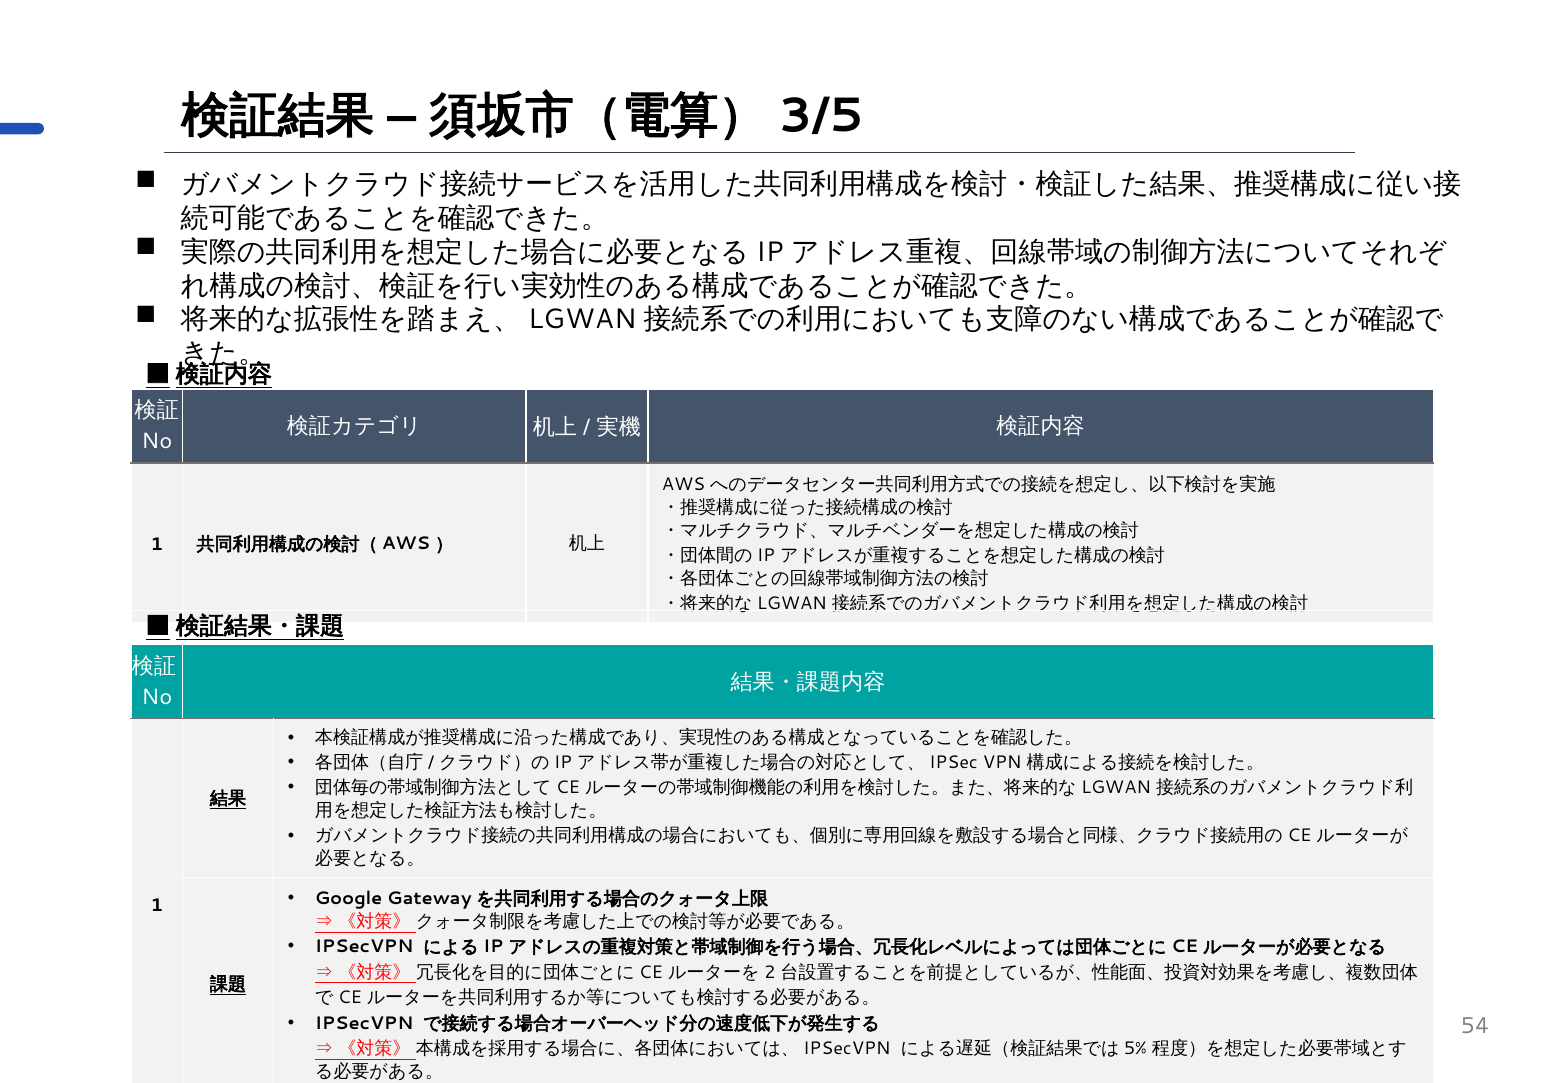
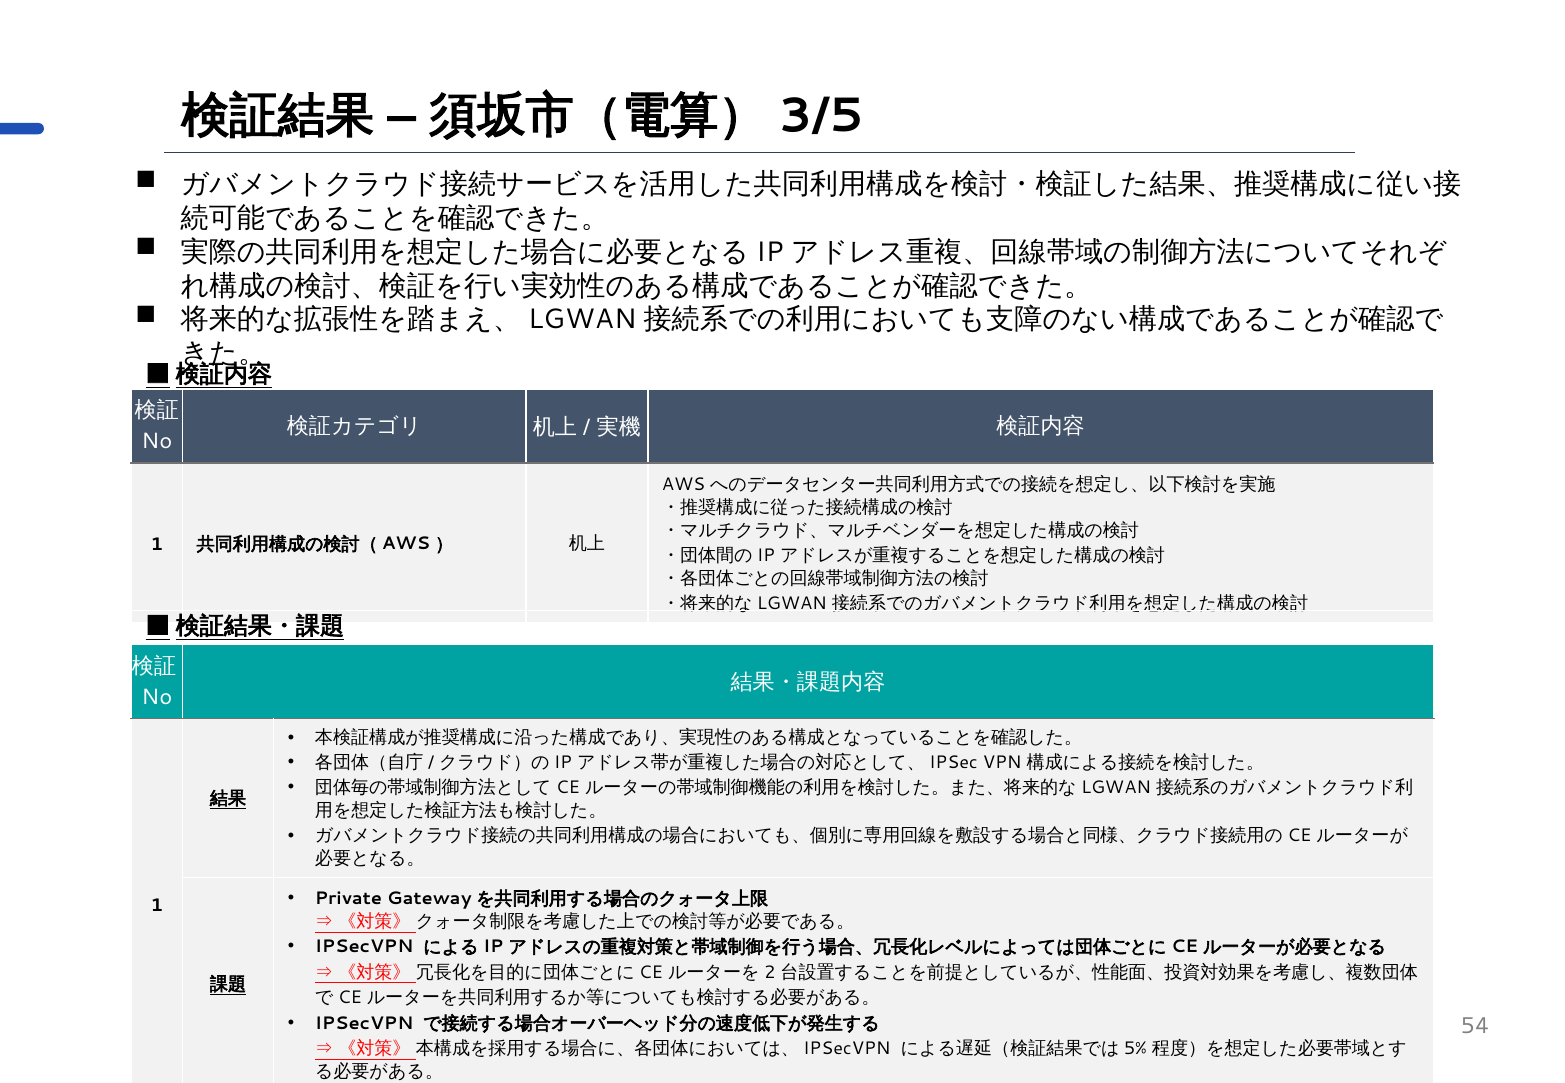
Google: Google -> Private
